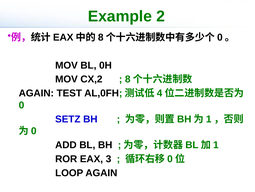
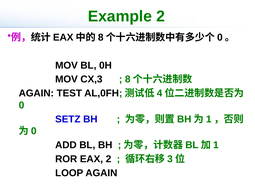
CX,2: CX,2 -> CX,3
EAX 3: 3 -> 2
0 at (170, 158): 0 -> 3
